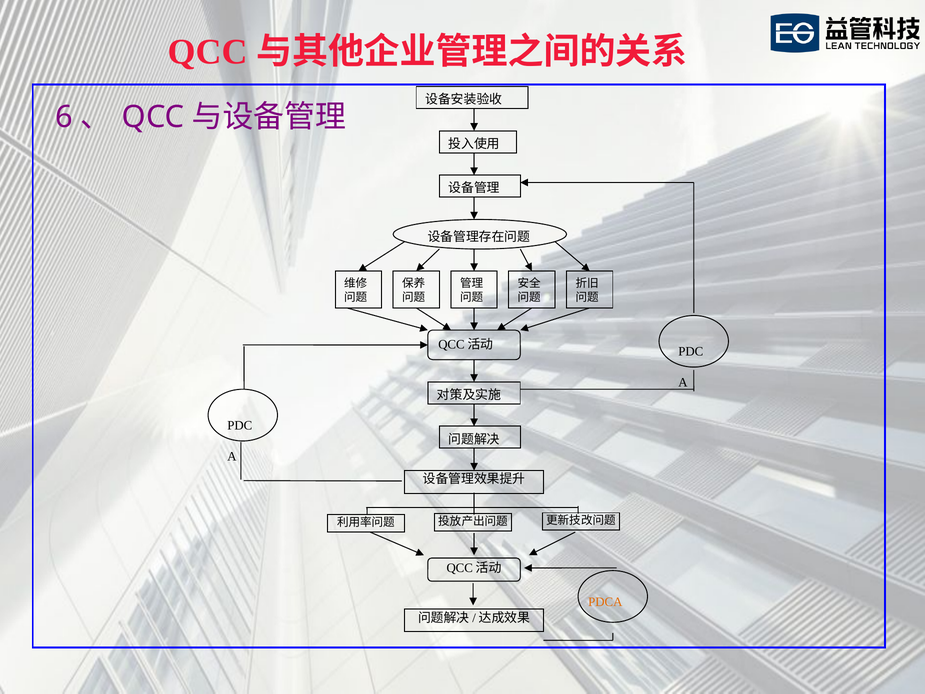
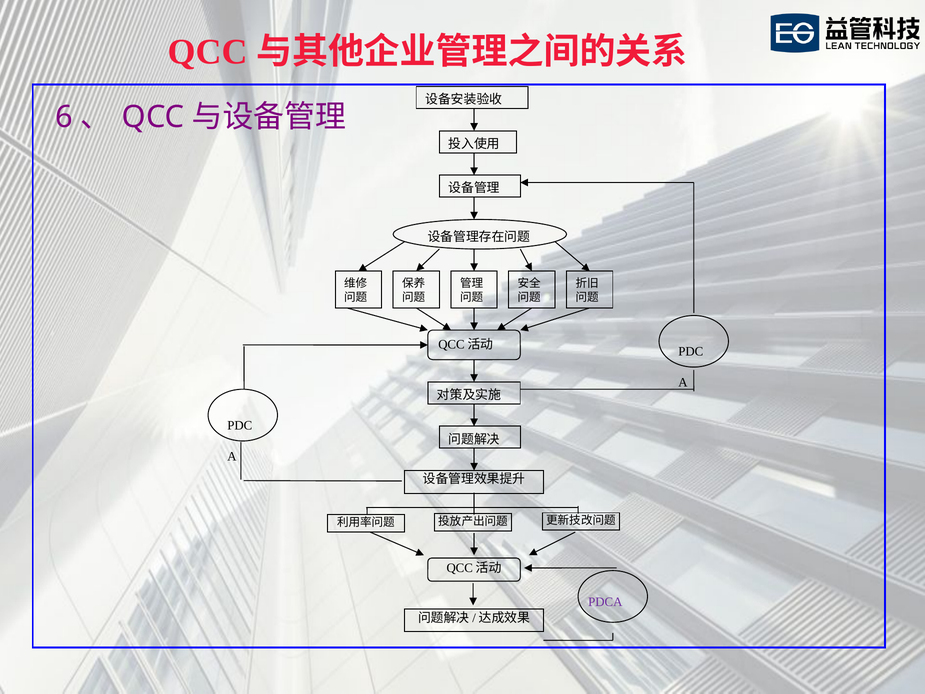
PDCA colour: orange -> purple
